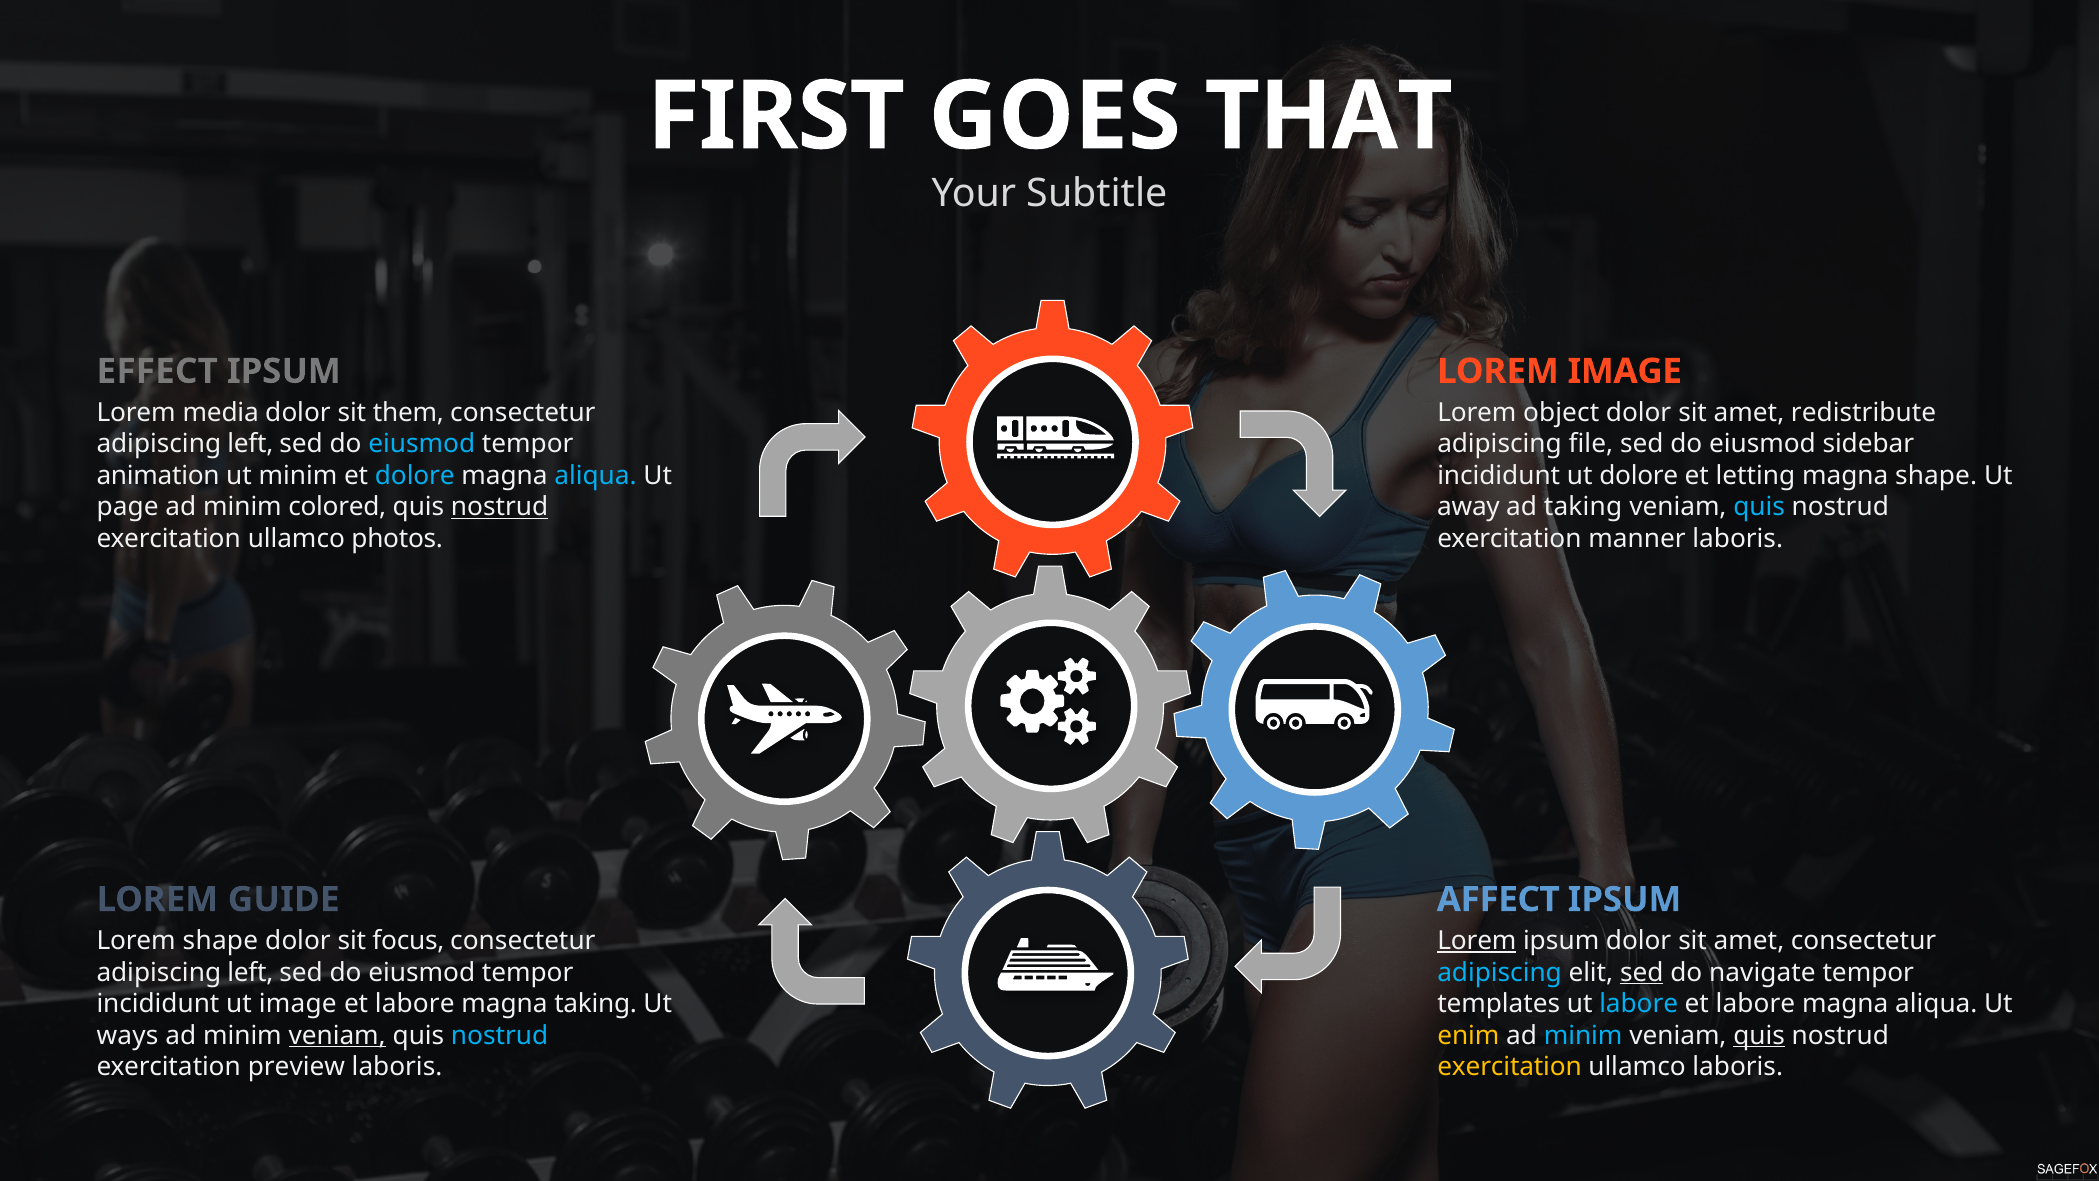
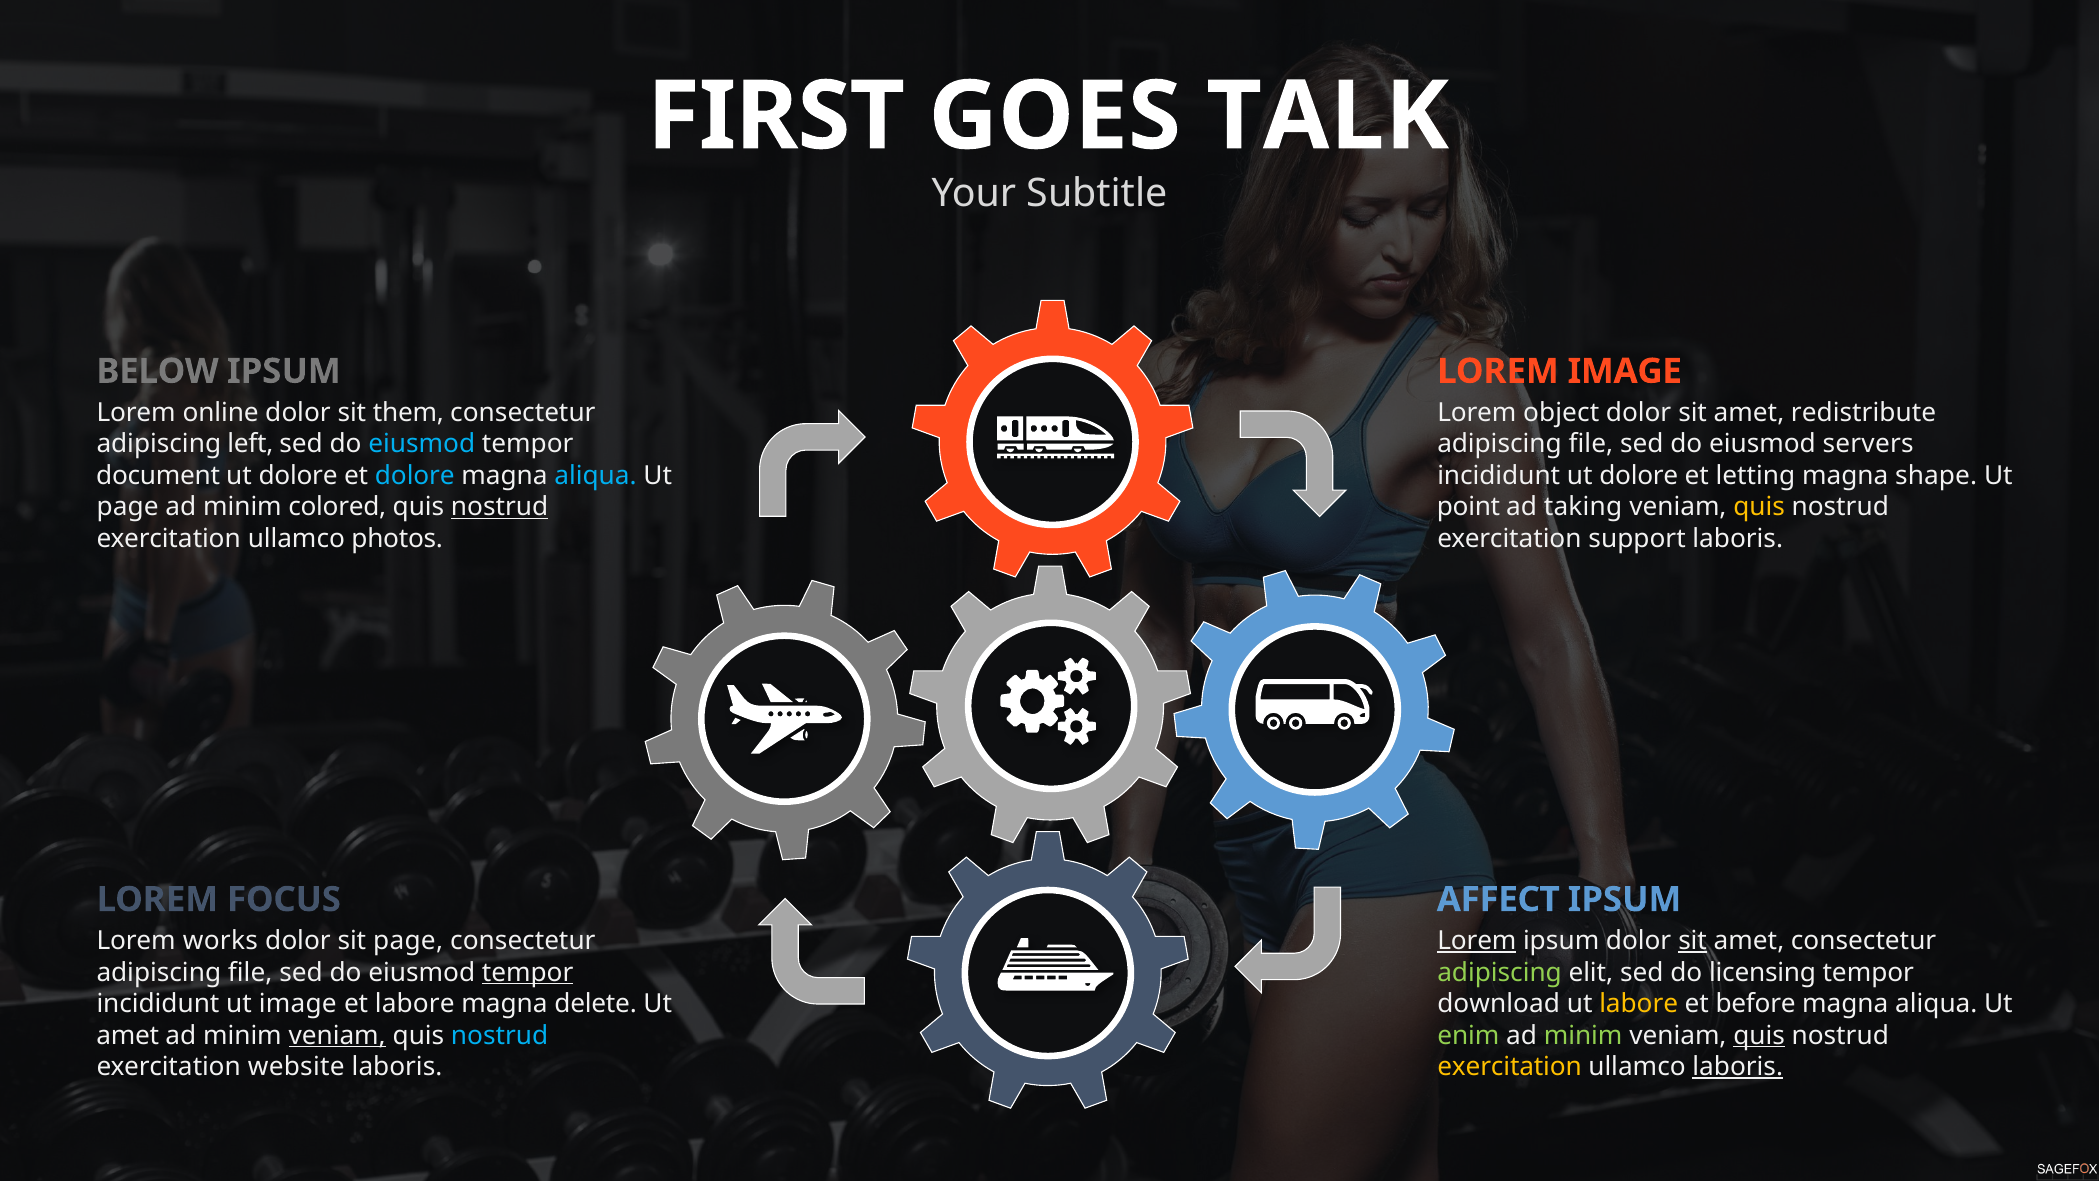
THAT: THAT -> TALK
EFFECT: EFFECT -> BELOW
media: media -> online
sidebar: sidebar -> servers
animation: animation -> document
minim at (298, 475): minim -> dolore
away: away -> point
quis at (1759, 507) colour: light blue -> yellow
manner: manner -> support
GUIDE: GUIDE -> FOCUS
Lorem shape: shape -> works
sit focus: focus -> page
sit at (1693, 941) underline: none -> present
left at (250, 972): left -> file
tempor at (528, 972) underline: none -> present
adipiscing at (1500, 972) colour: light blue -> light green
sed at (1642, 972) underline: present -> none
navigate: navigate -> licensing
magna taking: taking -> delete
templates: templates -> download
labore at (1639, 1004) colour: light blue -> yellow
labore at (1755, 1004): labore -> before
ways at (128, 1035): ways -> amet
enim colour: yellow -> light green
minim at (1583, 1035) colour: light blue -> light green
preview: preview -> website
laboris at (1738, 1067) underline: none -> present
